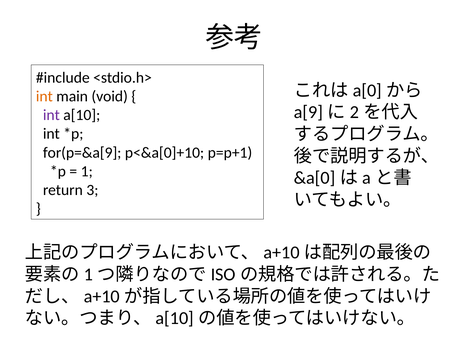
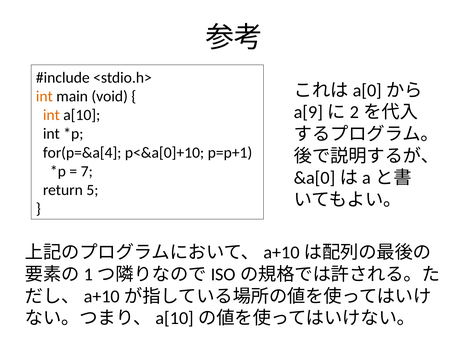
int at (51, 115) colour: purple -> orange
for(p=&a[9: for(p=&a[9 -> for(p=&a[4
1: 1 -> 7
3: 3 -> 5
